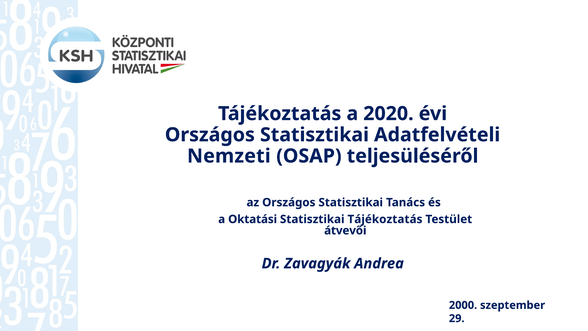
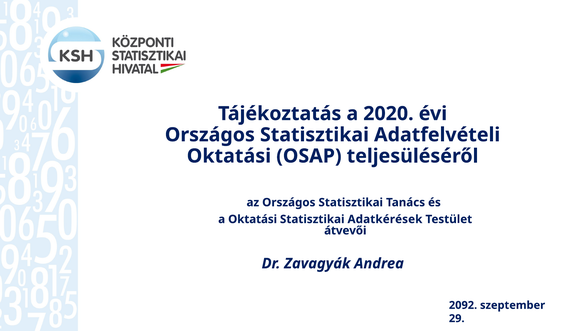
Nemzeti at (229, 156): Nemzeti -> Oktatási
Statisztikai Tájékoztatás: Tájékoztatás -> Adatkérések
2000: 2000 -> 2092
